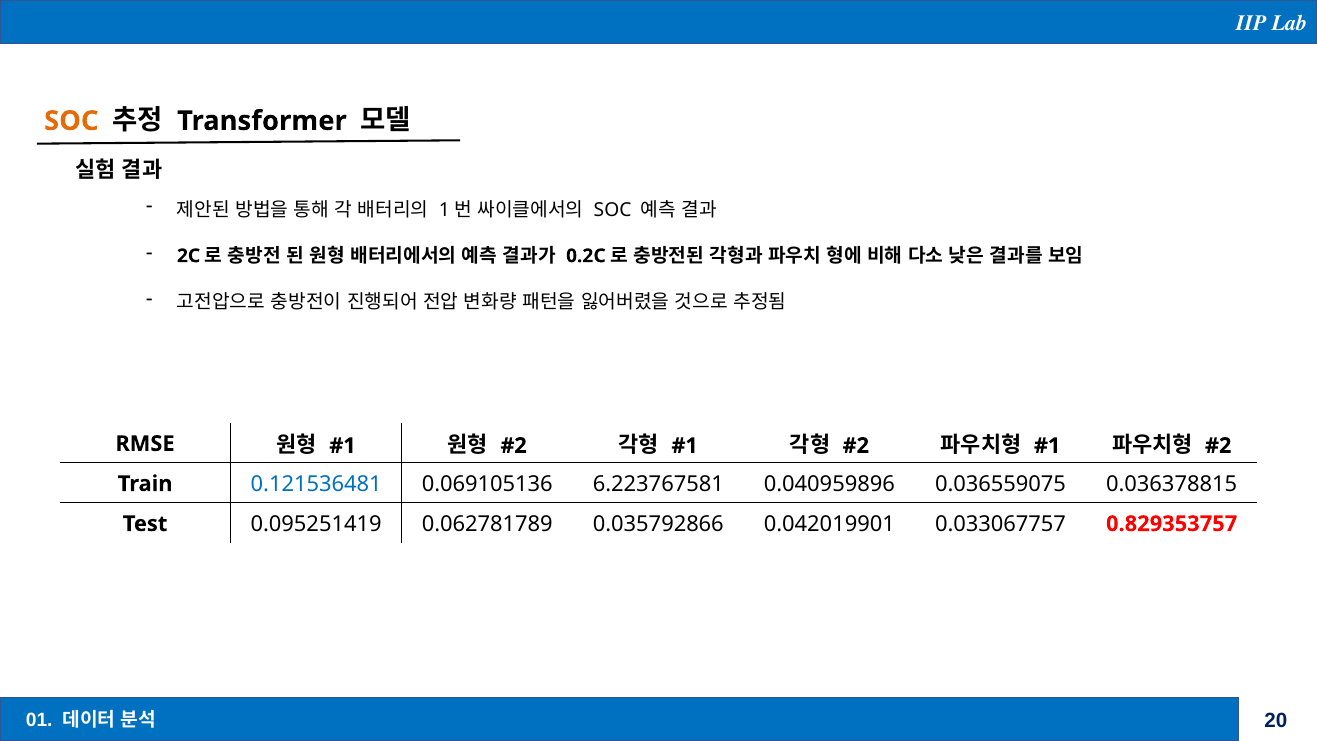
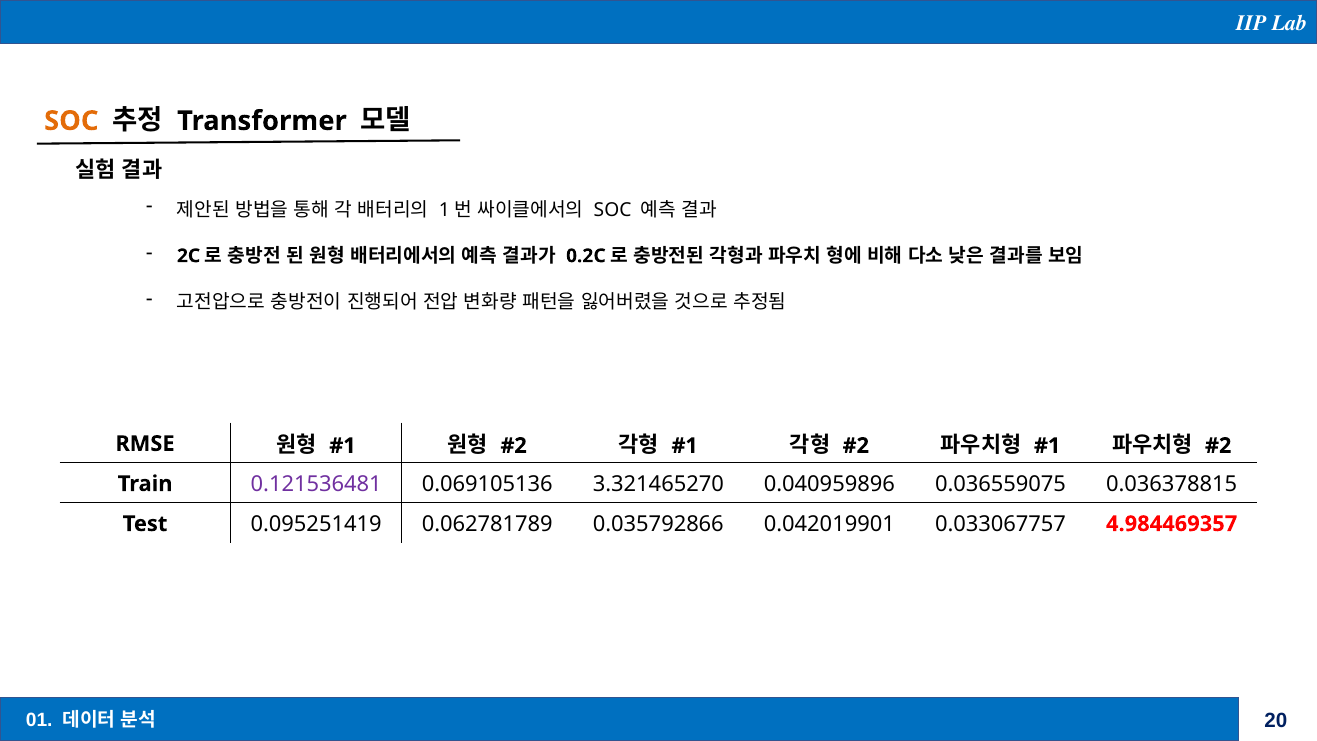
0.121536481 colour: blue -> purple
6.223767581: 6.223767581 -> 3.321465270
0.829353757: 0.829353757 -> 4.984469357
